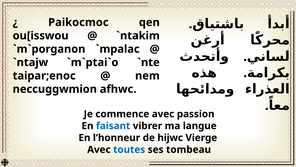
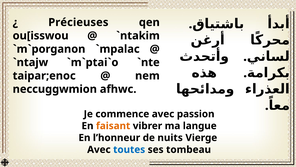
Paikocmoc: Paikocmoc -> Précieuses
faisant colour: blue -> orange
hijwc: hijwc -> nuits
